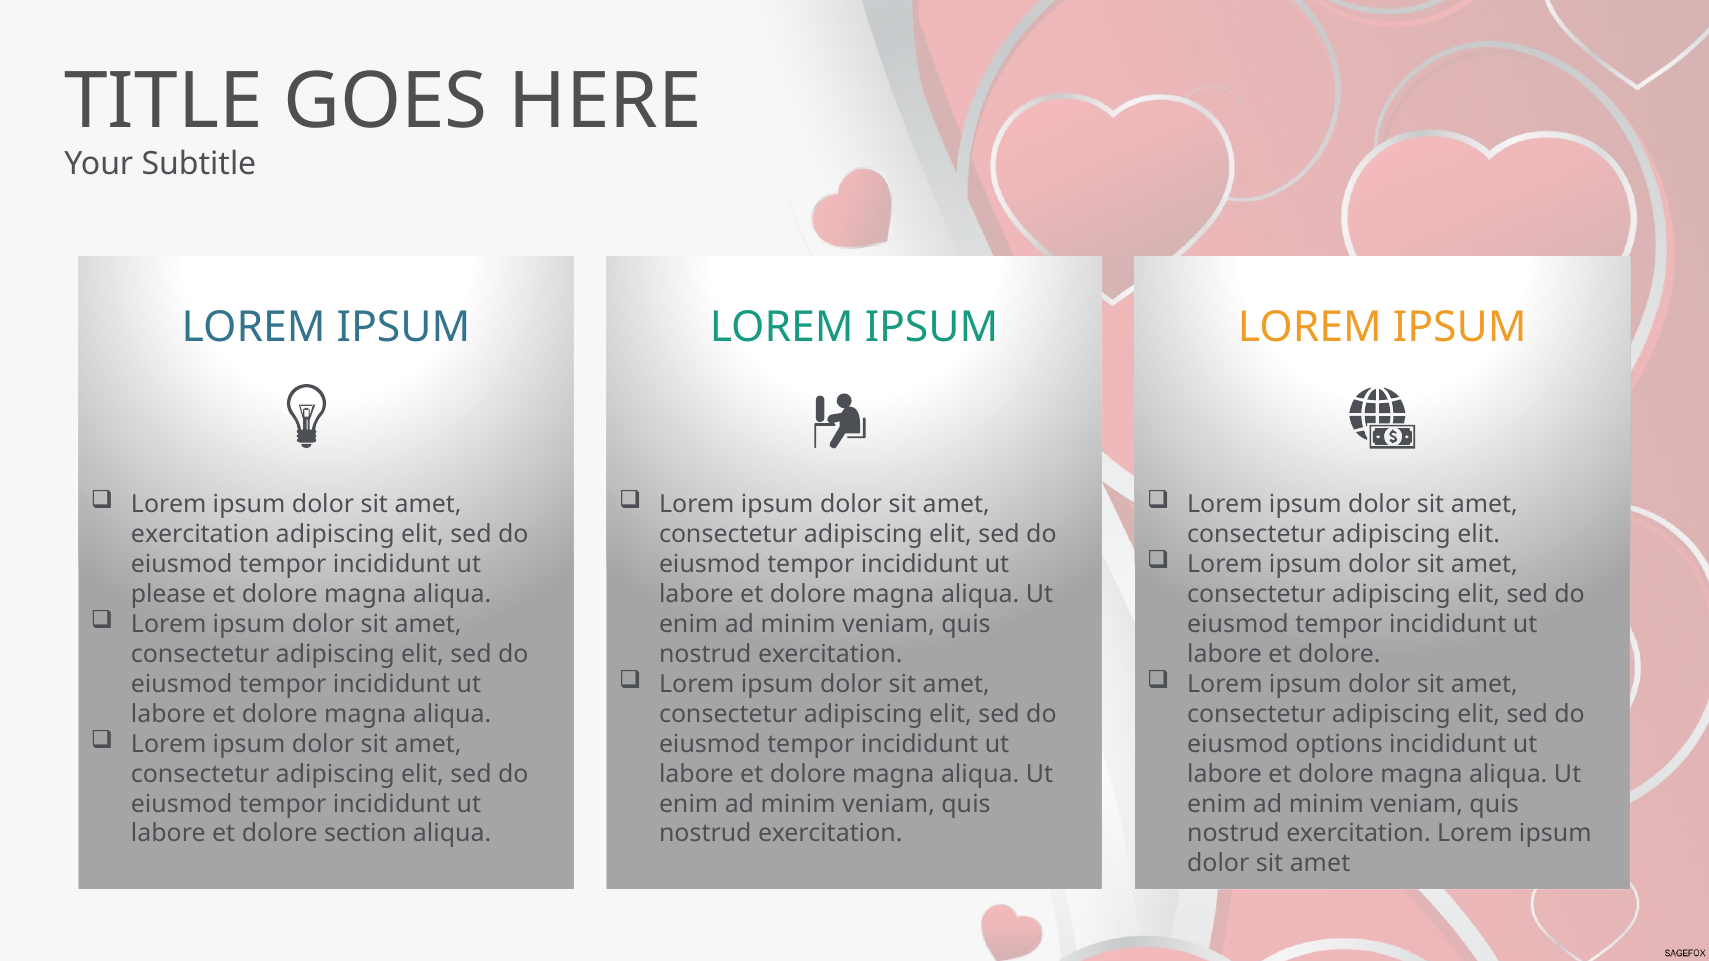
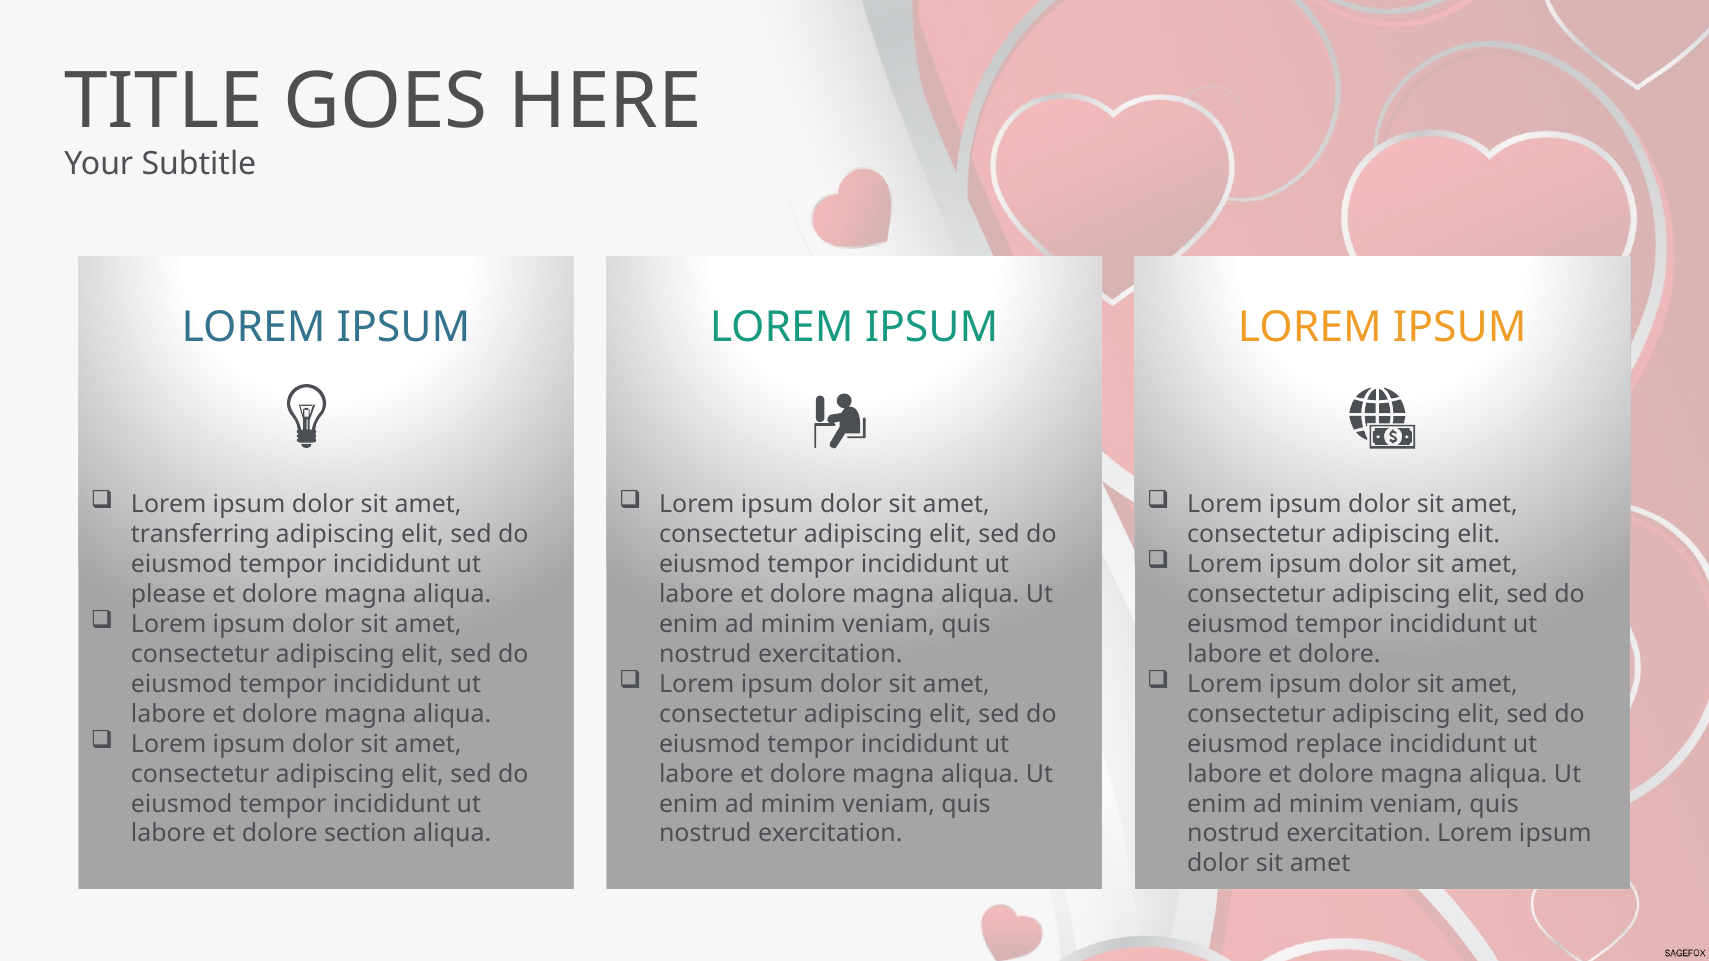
exercitation at (200, 535): exercitation -> transferring
options: options -> replace
